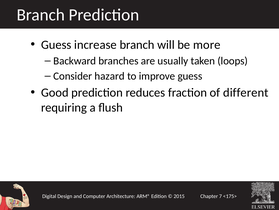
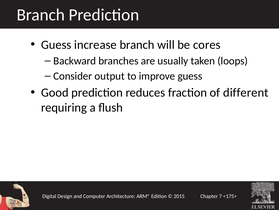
more: more -> cores
hazard: hazard -> output
